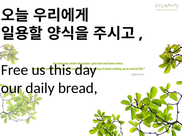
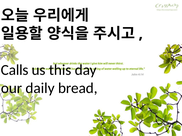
Free: Free -> Calls
